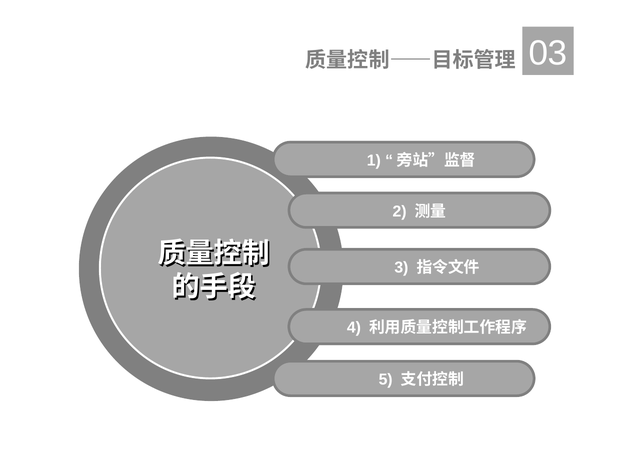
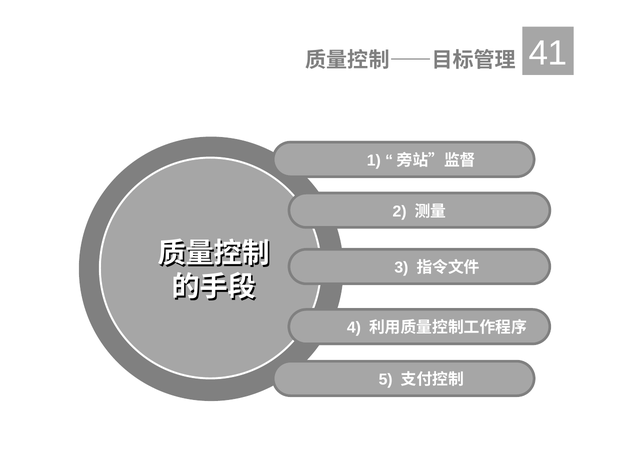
03: 03 -> 41
